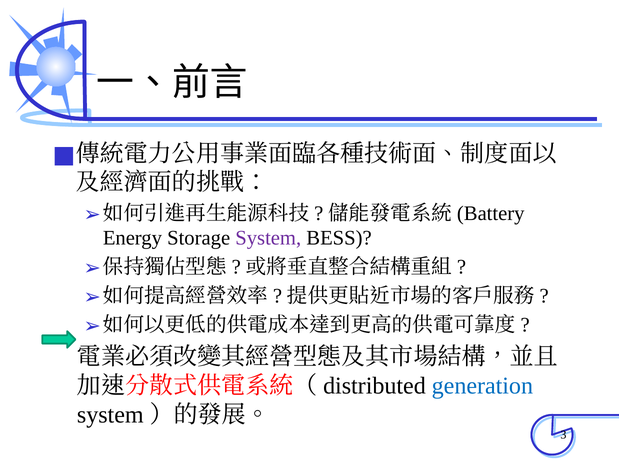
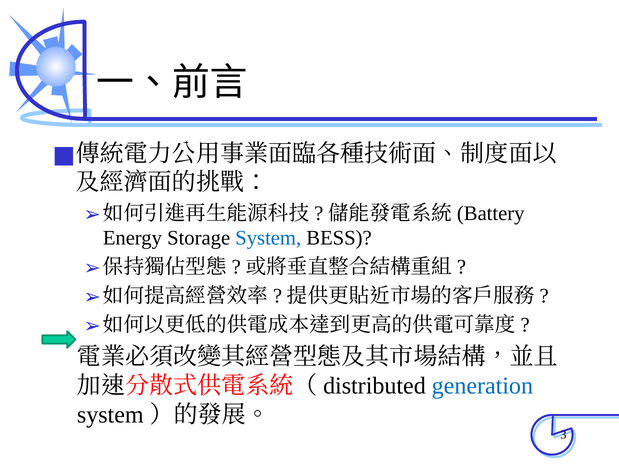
System colour: purple -> blue
